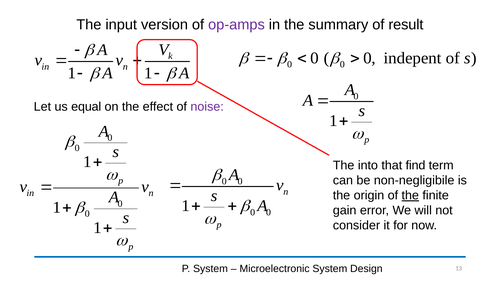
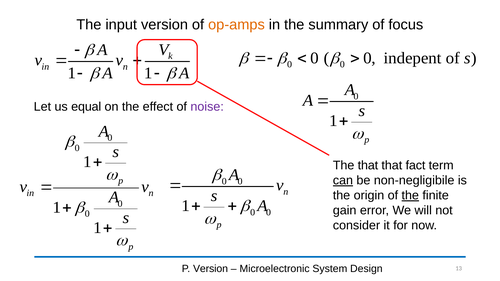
op-amps colour: purple -> orange
result: result -> focus
The into: into -> that
find: find -> fact
can underline: none -> present
P System: System -> Version
